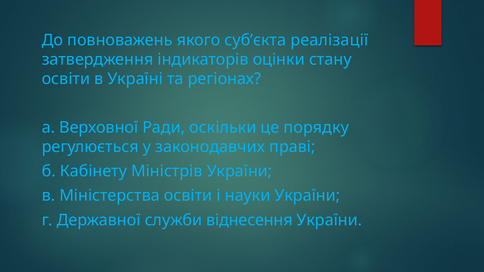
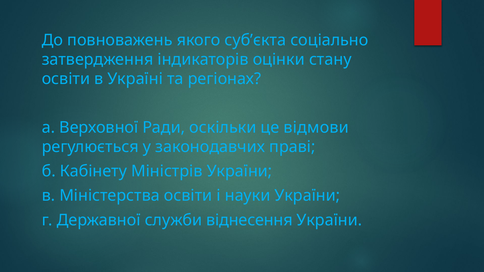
реалізації: реалізації -> соціально
порядку: порядку -> відмови
